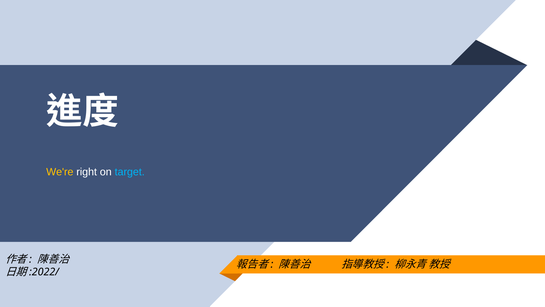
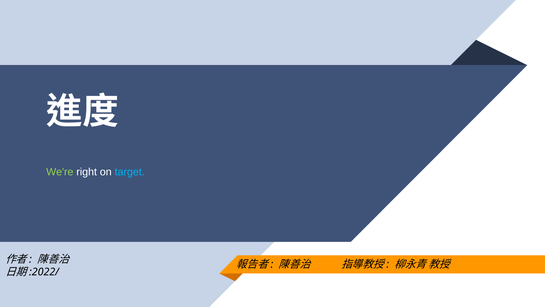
We're colour: yellow -> light green
